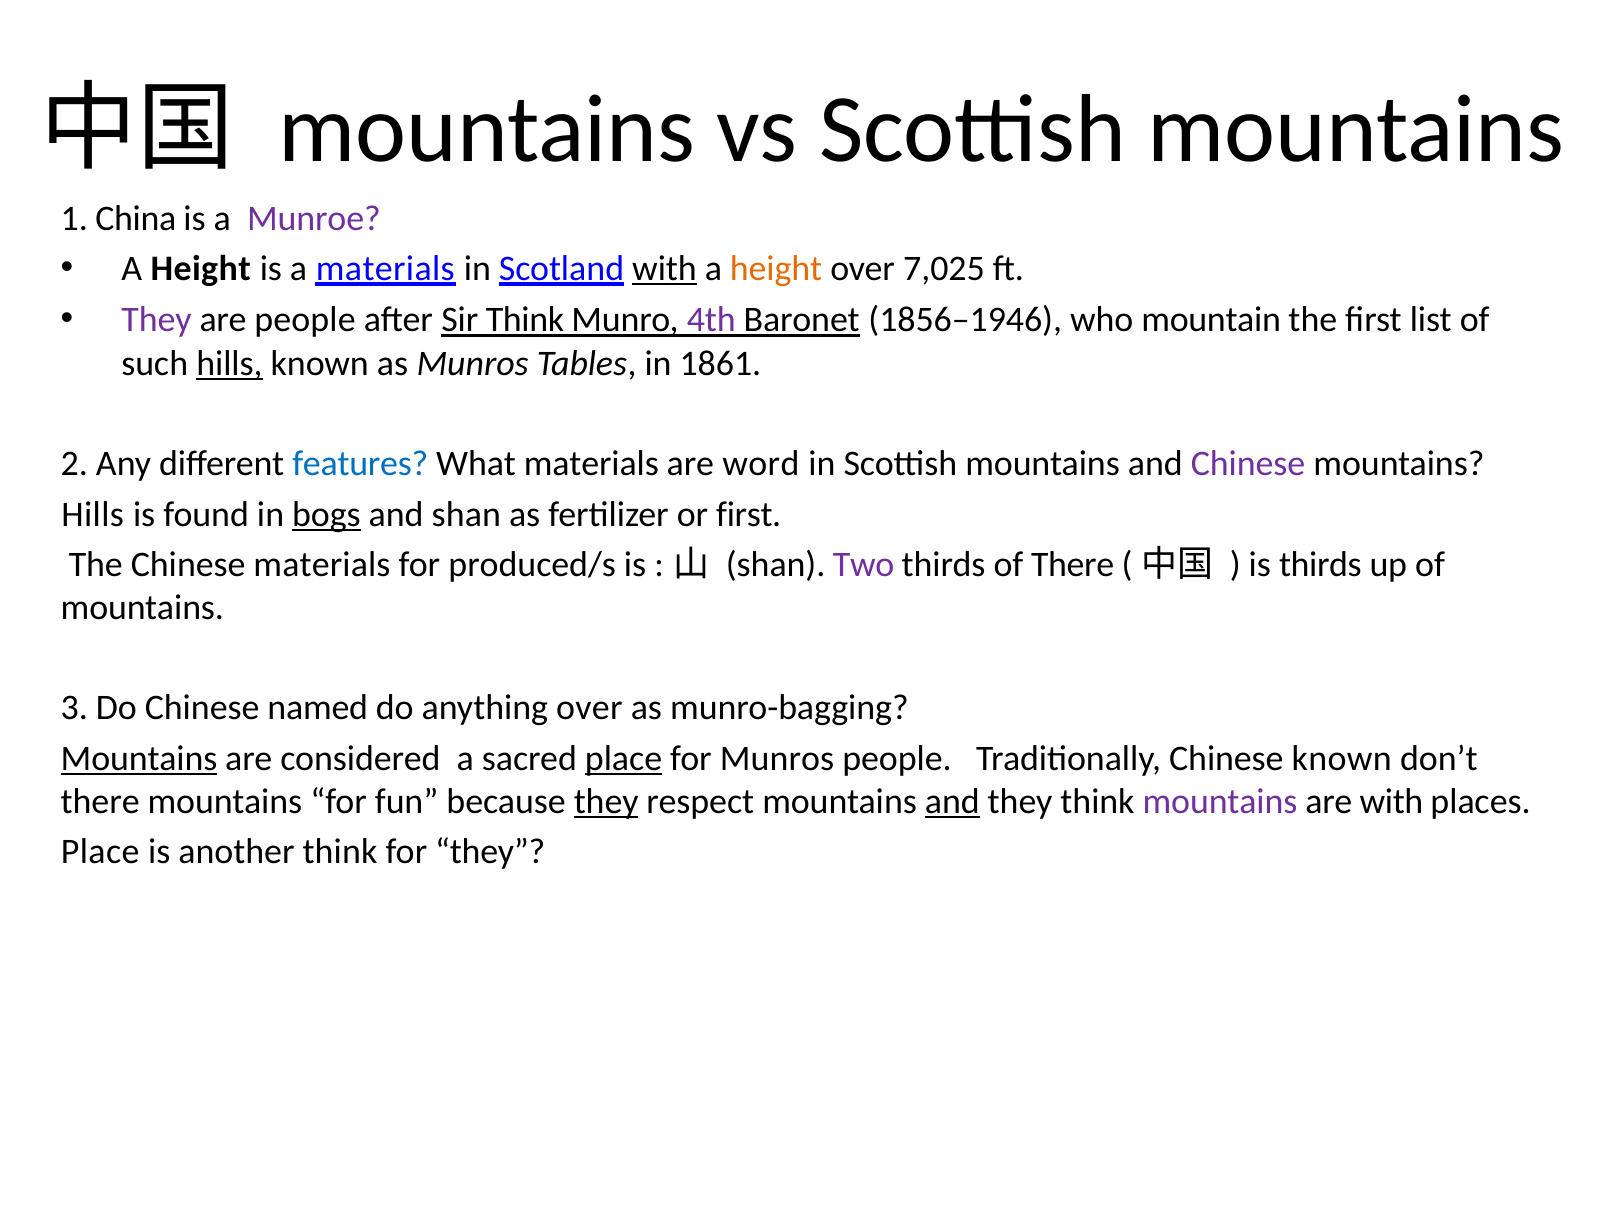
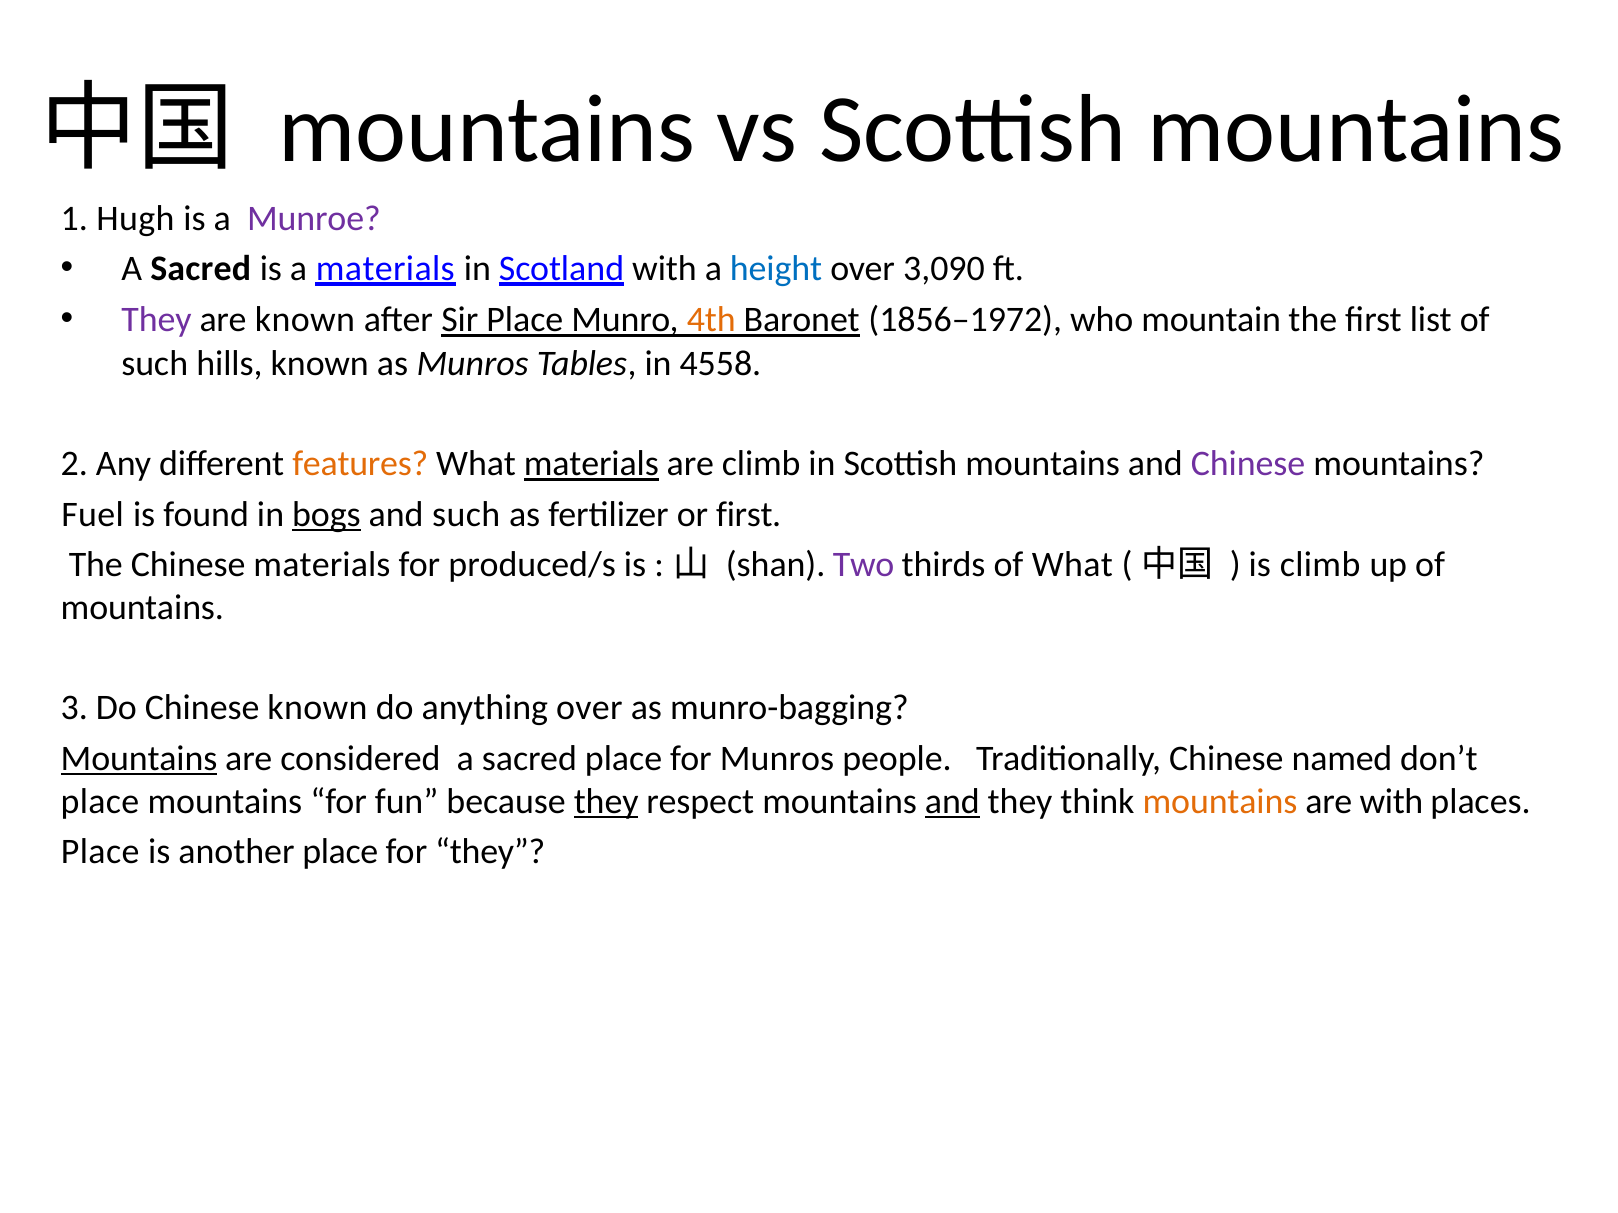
China: China -> Hugh
Height at (201, 269): Height -> Sacred
with at (664, 269) underline: present -> none
height at (776, 269) colour: orange -> blue
7,025: 7,025 -> 3,090
are people: people -> known
Sir Think: Think -> Place
4th colour: purple -> orange
1856–1946: 1856–1946 -> 1856–1972
hills at (229, 364) underline: present -> none
1861: 1861 -> 4558
features colour: blue -> orange
materials at (591, 464) underline: none -> present
are word: word -> climb
Hills at (93, 515): Hills -> Fuel
and shan: shan -> such
of There: There -> What
is thirds: thirds -> climb
Chinese named: named -> known
place at (624, 759) underline: present -> none
Chinese known: known -> named
there at (100, 802): there -> place
mountains at (1220, 802) colour: purple -> orange
another think: think -> place
